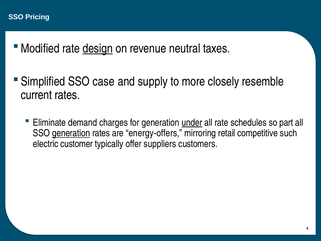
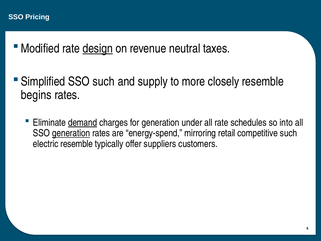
SSO case: case -> such
current: current -> begins
demand underline: none -> present
under underline: present -> none
part: part -> into
energy-offers: energy-offers -> energy-spend
electric customer: customer -> resemble
